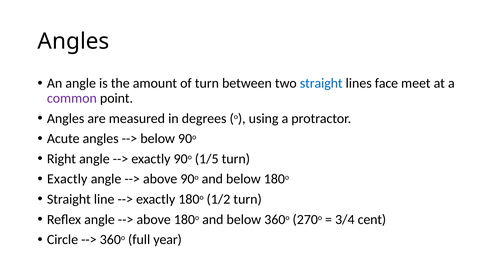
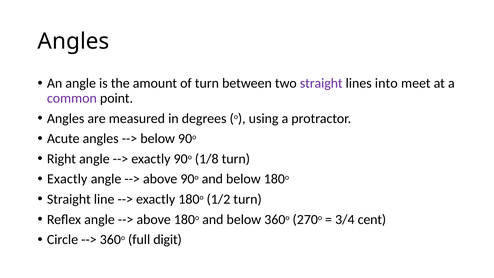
straight at (321, 83) colour: blue -> purple
face: face -> into
1/5: 1/5 -> 1/8
year: year -> digit
